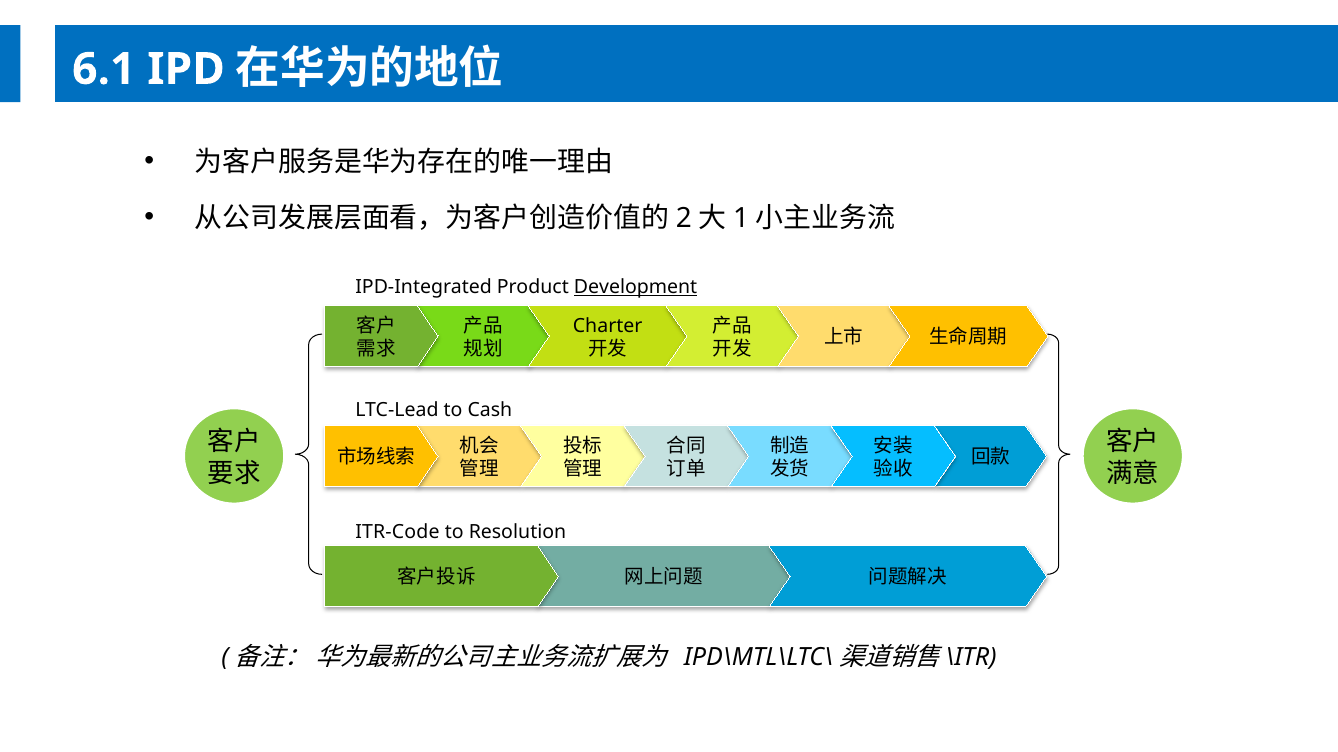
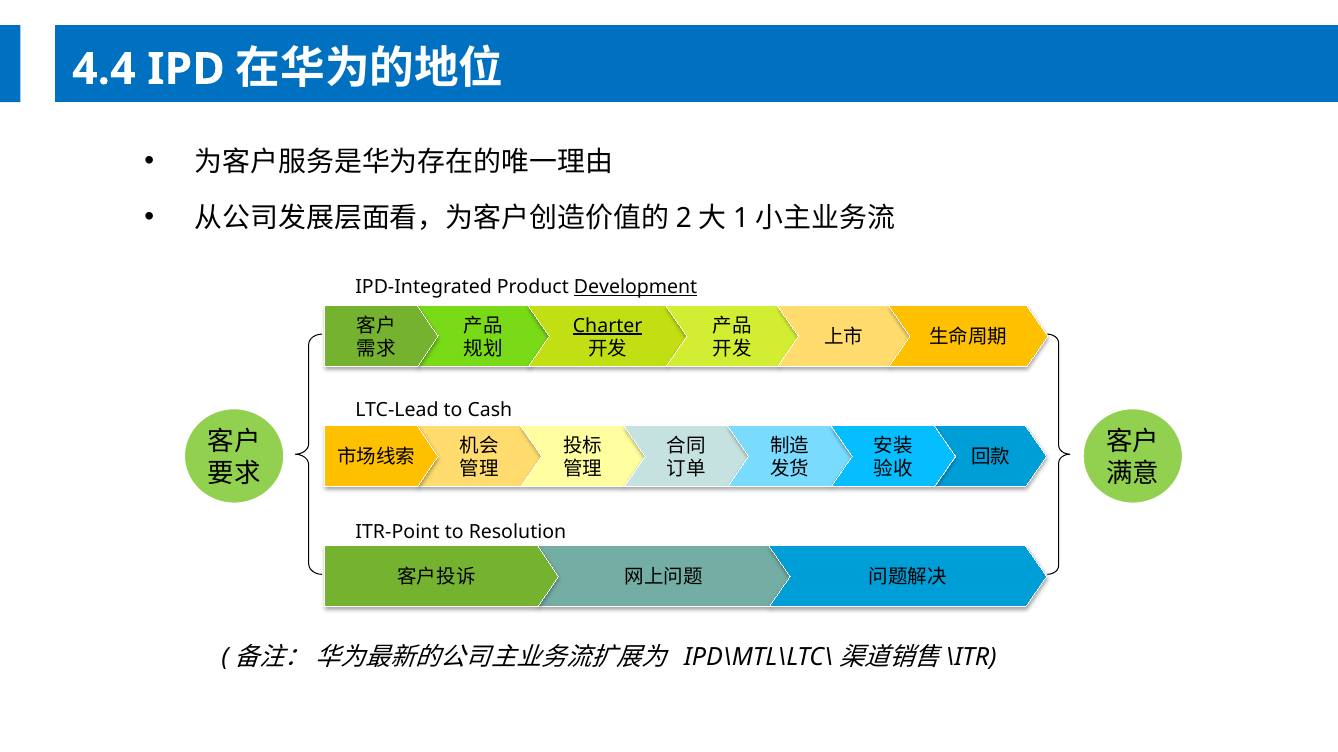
6.1: 6.1 -> 4.4
Charter underline: none -> present
ITR-Code: ITR-Code -> ITR-Point
